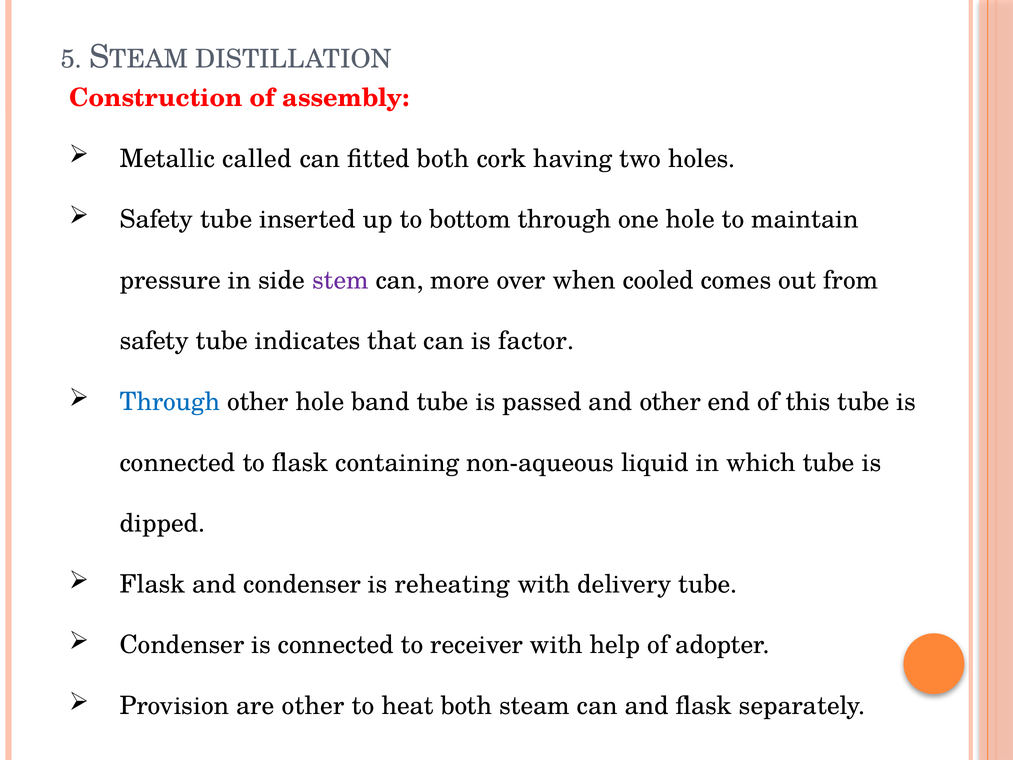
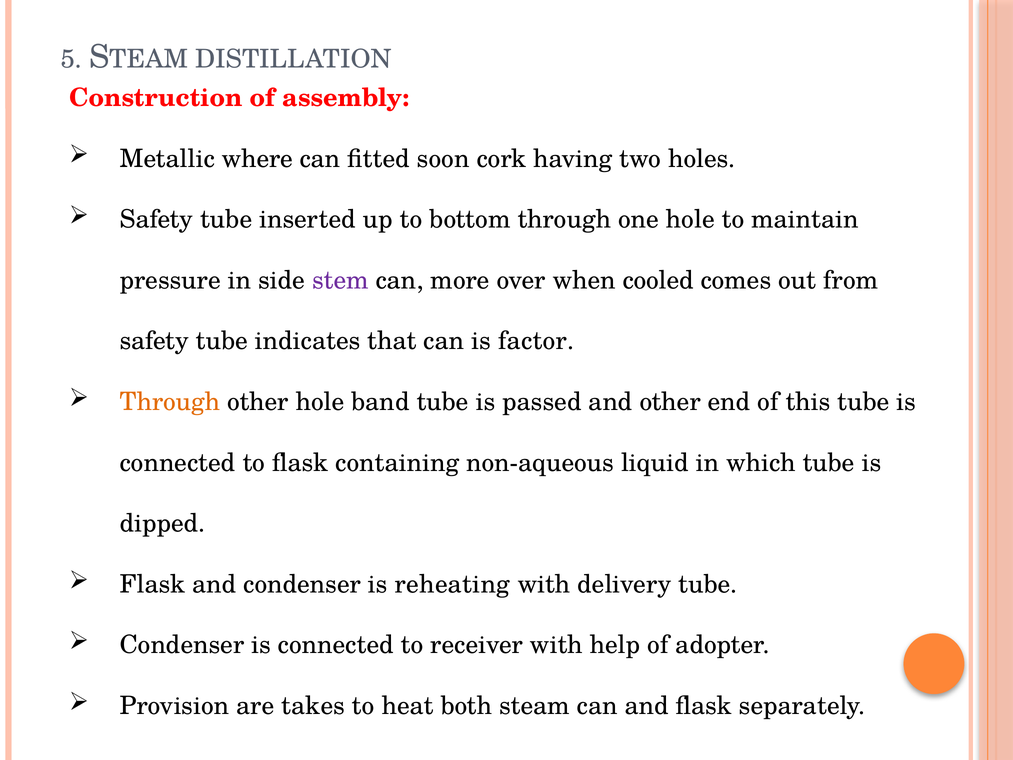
called: called -> where
fitted both: both -> soon
Through at (170, 402) colour: blue -> orange
are other: other -> takes
